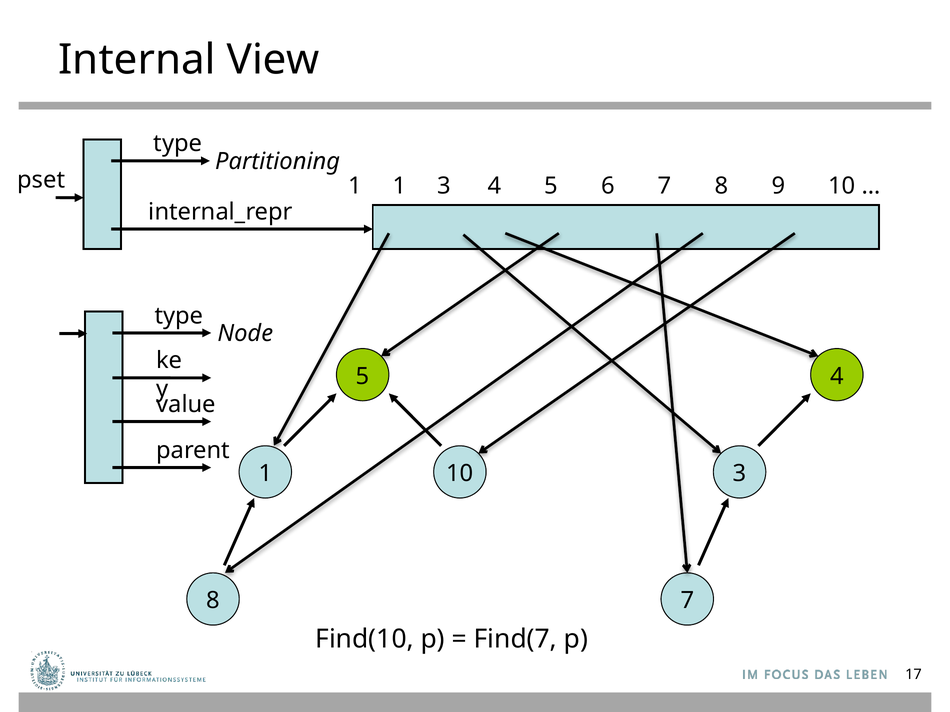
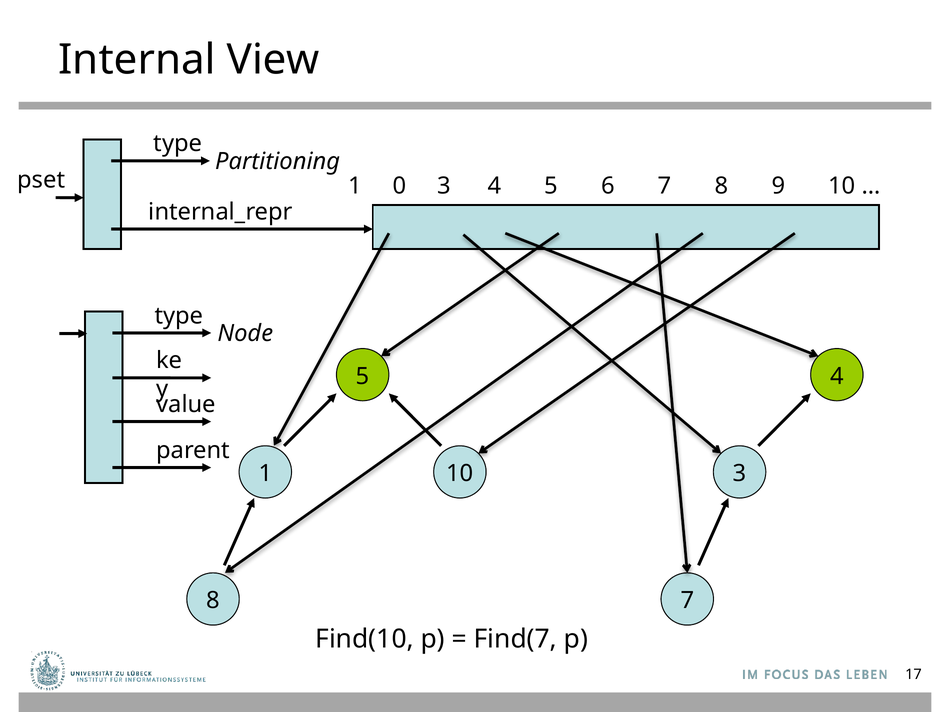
1 1: 1 -> 0
